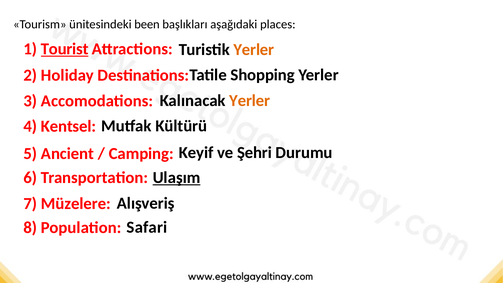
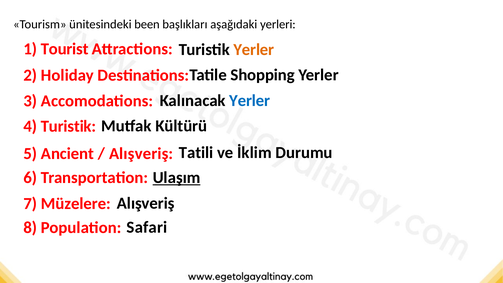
places: places -> yerleri
Tourist underline: present -> none
Yerler at (250, 101) colour: orange -> blue
4 Kentsel: Kentsel -> Turistik
Keyif: Keyif -> Tatili
Şehri: Şehri -> İklim
Camping at (141, 154): Camping -> Alışveriş
